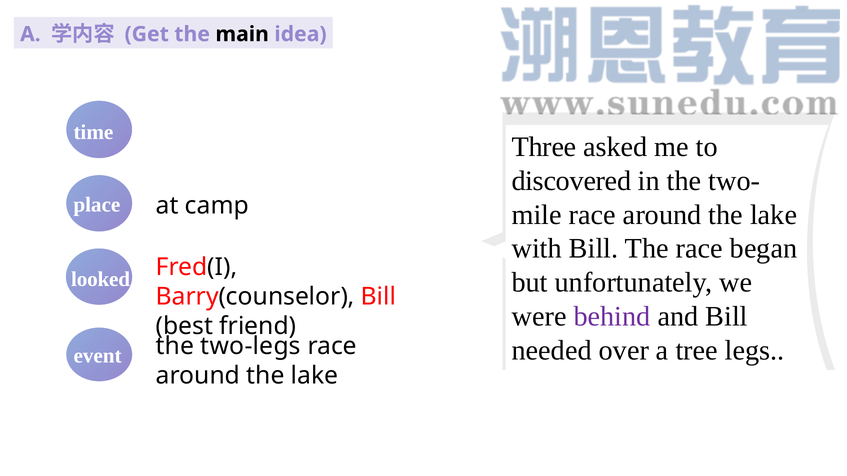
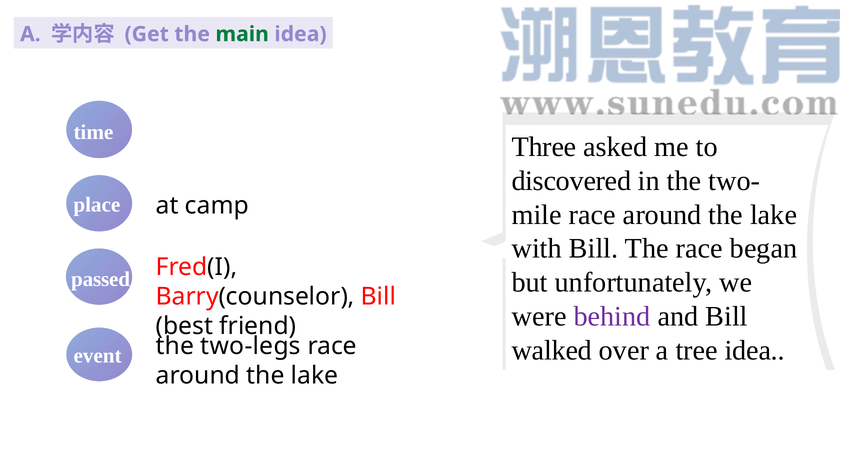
main colour: black -> green
looked: looked -> passed
needed: needed -> walked
tree legs: legs -> idea
